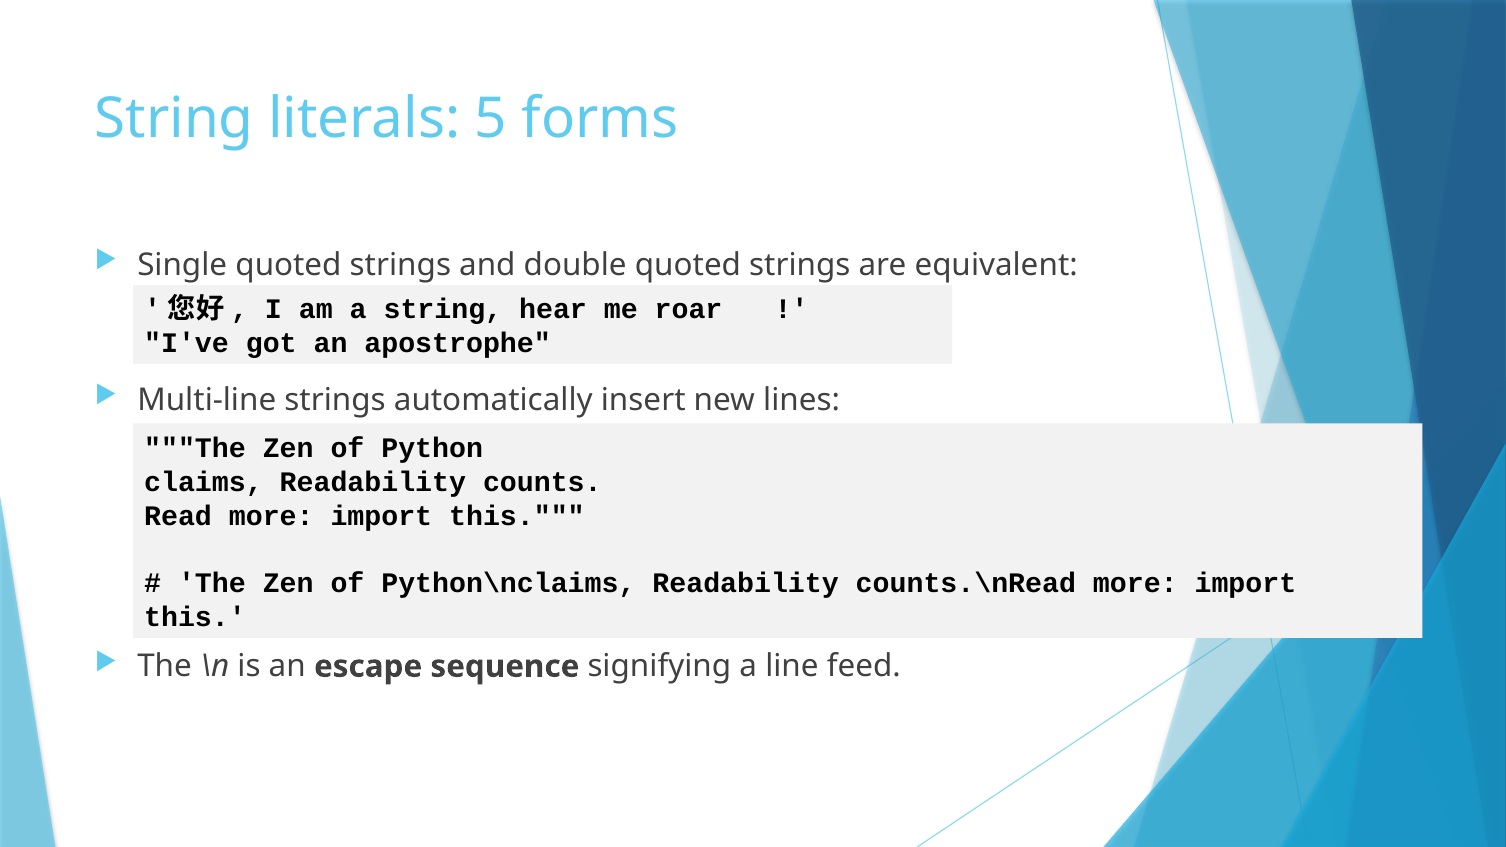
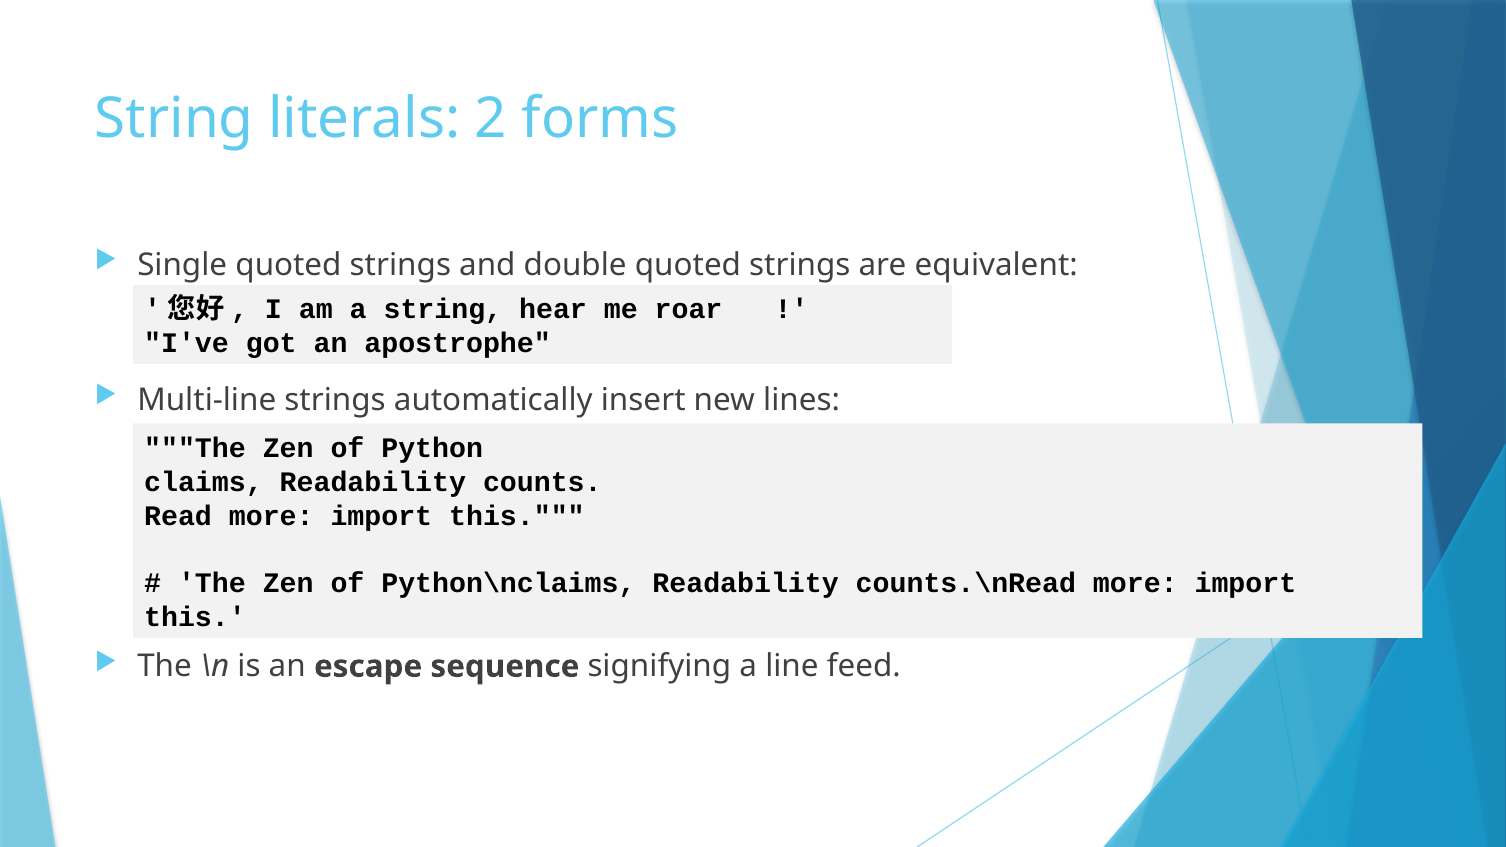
5: 5 -> 2
